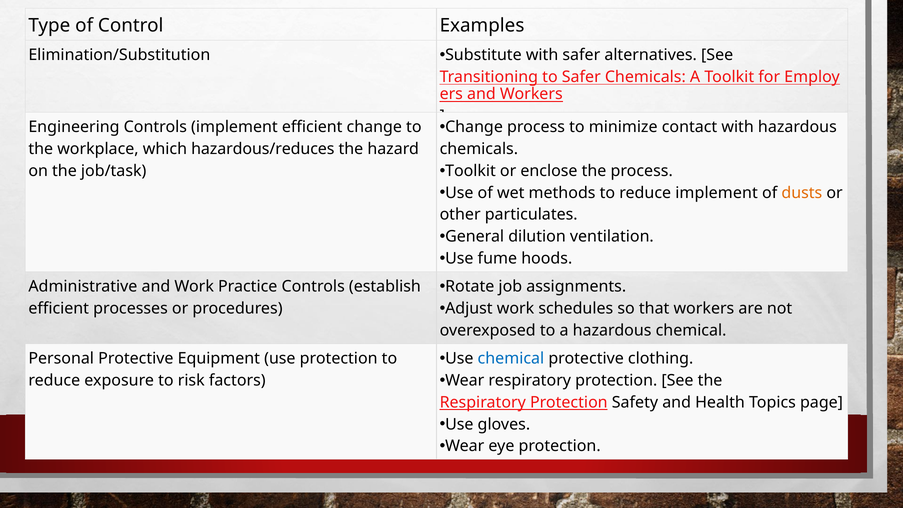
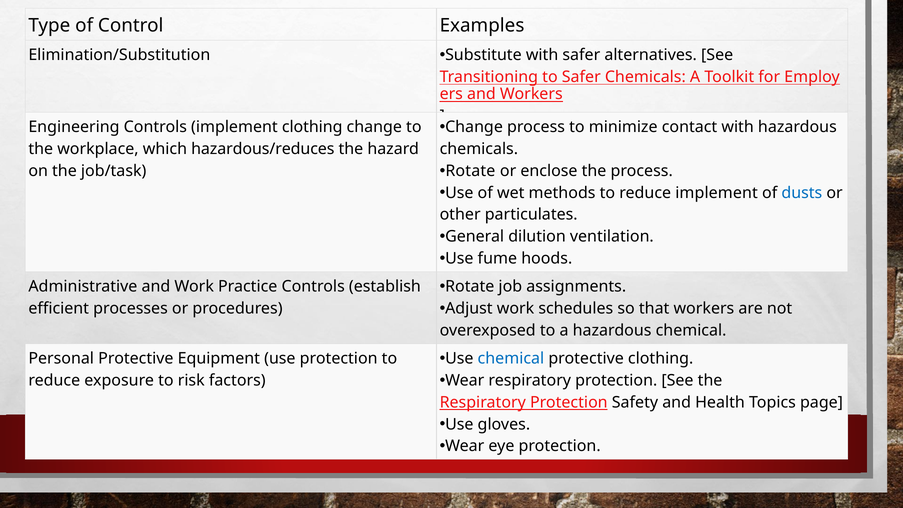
implement efficient: efficient -> clothing
Toolkit at (470, 171): Toolkit -> Rotate
dusts colour: orange -> blue
